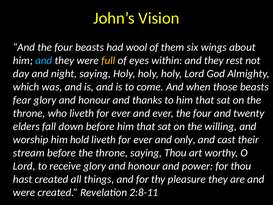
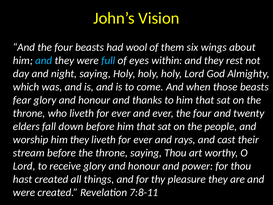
full colour: yellow -> light blue
willing: willing -> people
him hold: hold -> they
only: only -> rays
2:8-11: 2:8-11 -> 7:8-11
